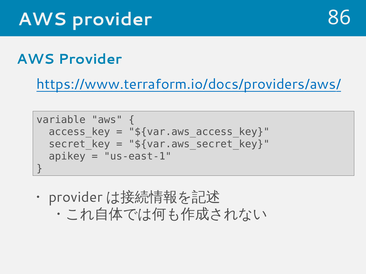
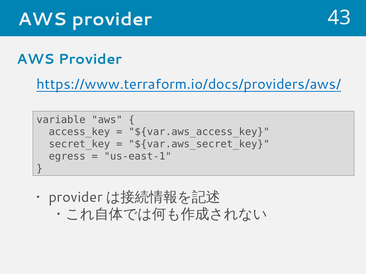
86: 86 -> 43
apikey: apikey -> egress
